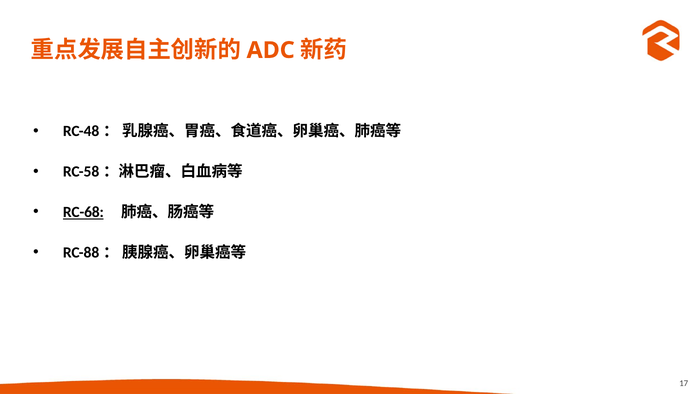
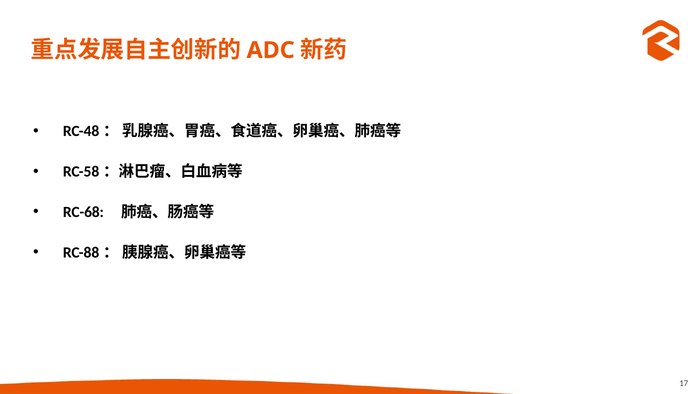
RC-68 underline: present -> none
